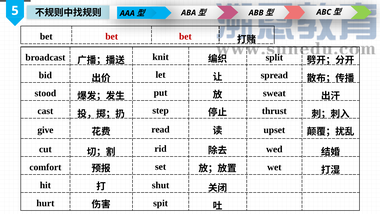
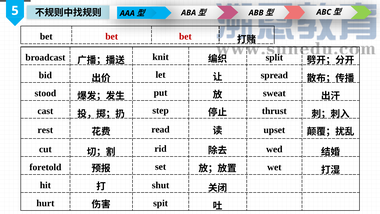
give: give -> rest
comfort: comfort -> foretold
